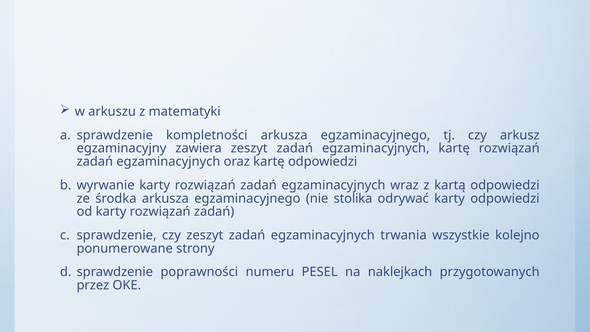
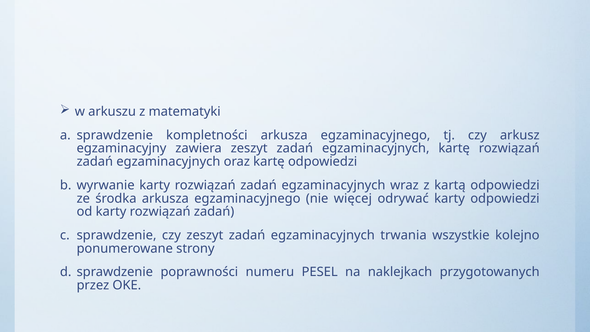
stolika: stolika -> więcej
